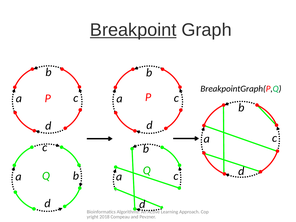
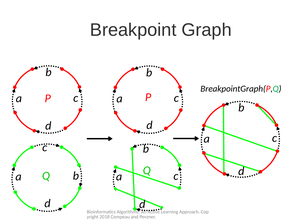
Breakpoint underline: present -> none
